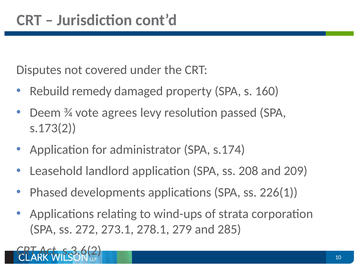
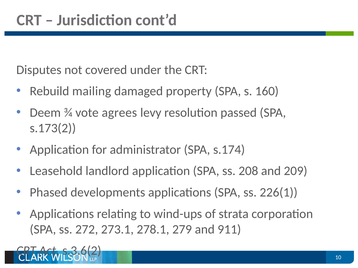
remedy: remedy -> mailing
285: 285 -> 911
